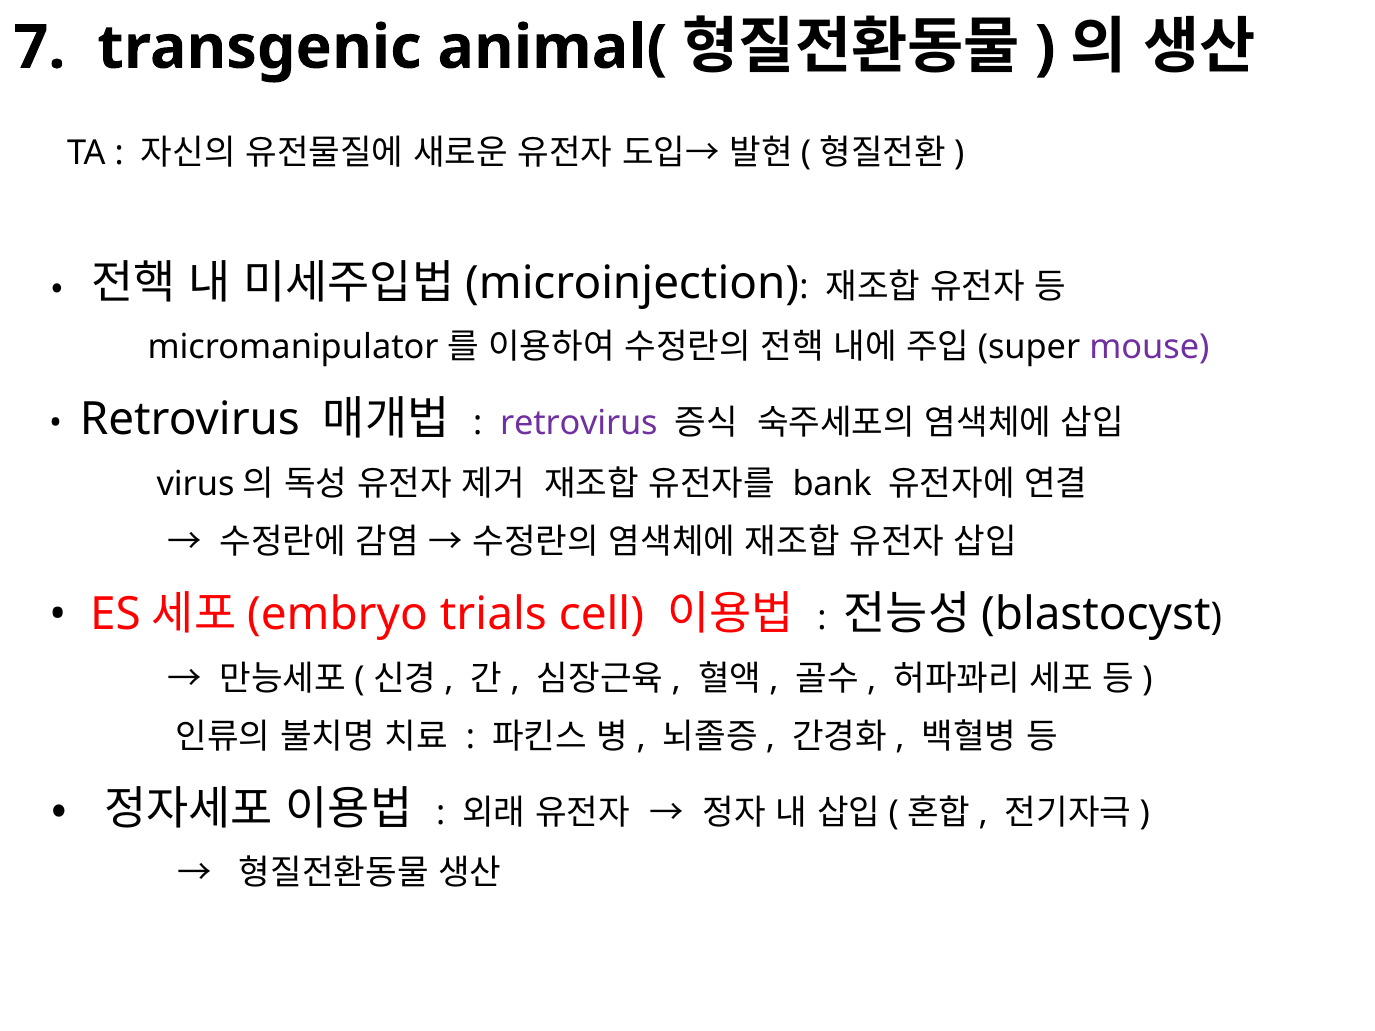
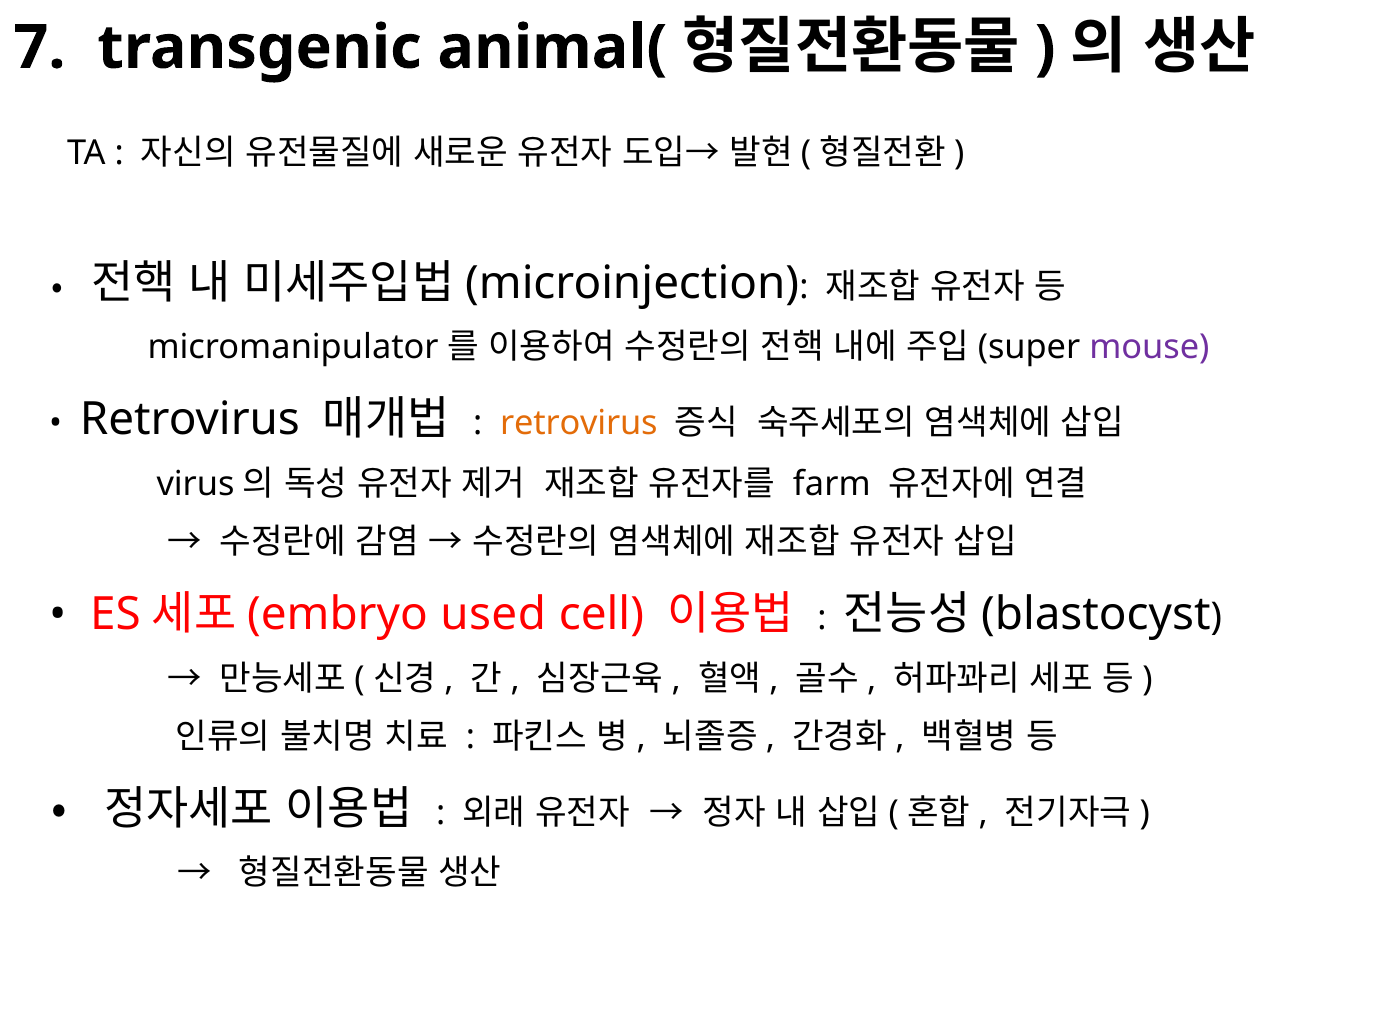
retrovirus at (579, 423) colour: purple -> orange
bank: bank -> farm
trials: trials -> used
